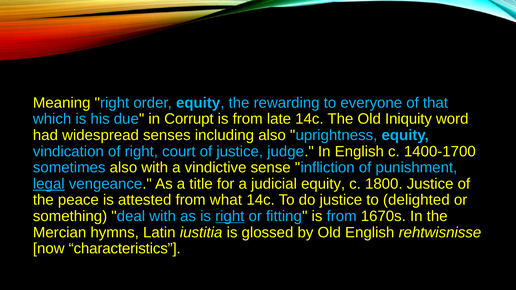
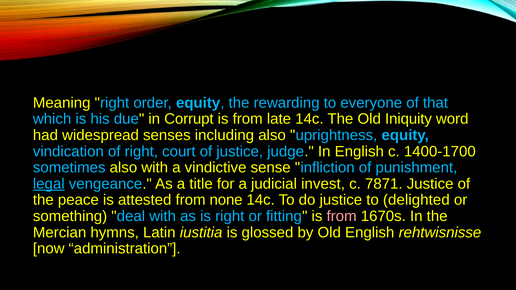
judicial equity: equity -> invest
1800: 1800 -> 7871
what: what -> none
right at (230, 216) underline: present -> none
from at (342, 216) colour: light blue -> pink
characteristics: characteristics -> administration
